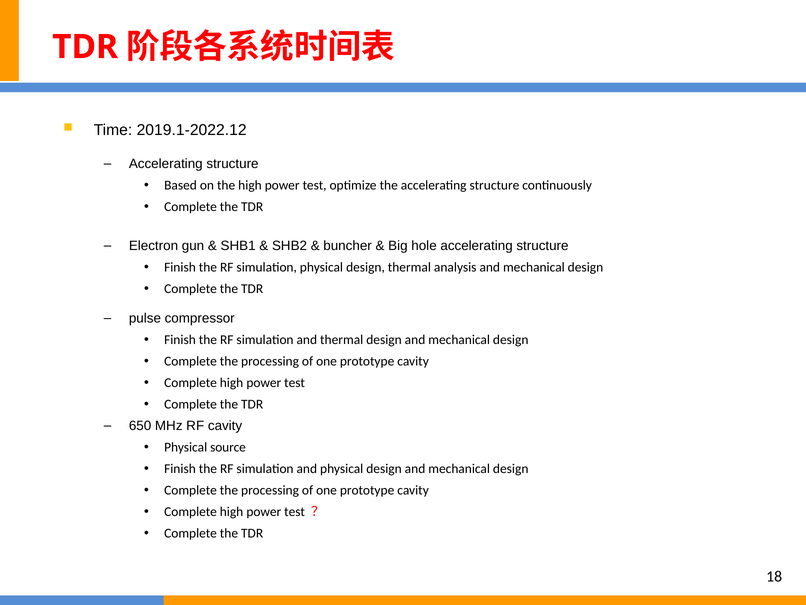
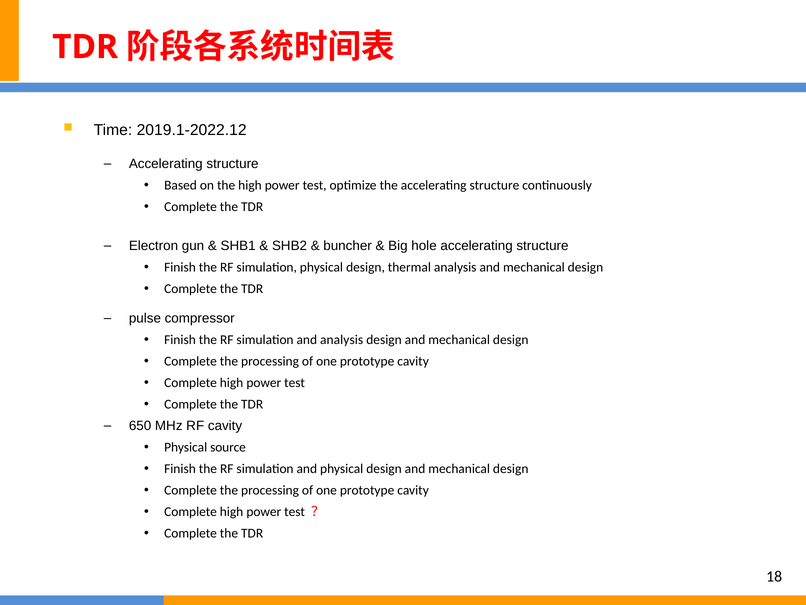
and thermal: thermal -> analysis
